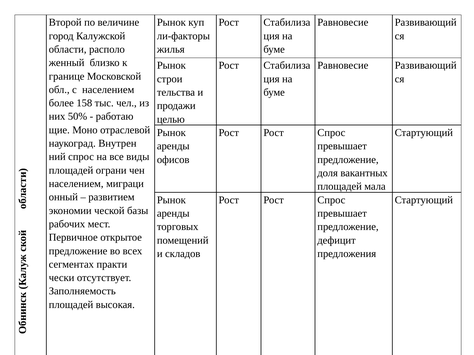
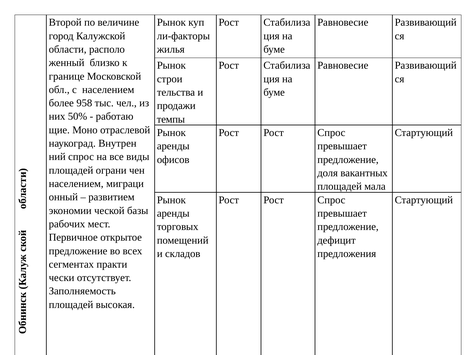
158: 158 -> 958
целью: целью -> темпы
